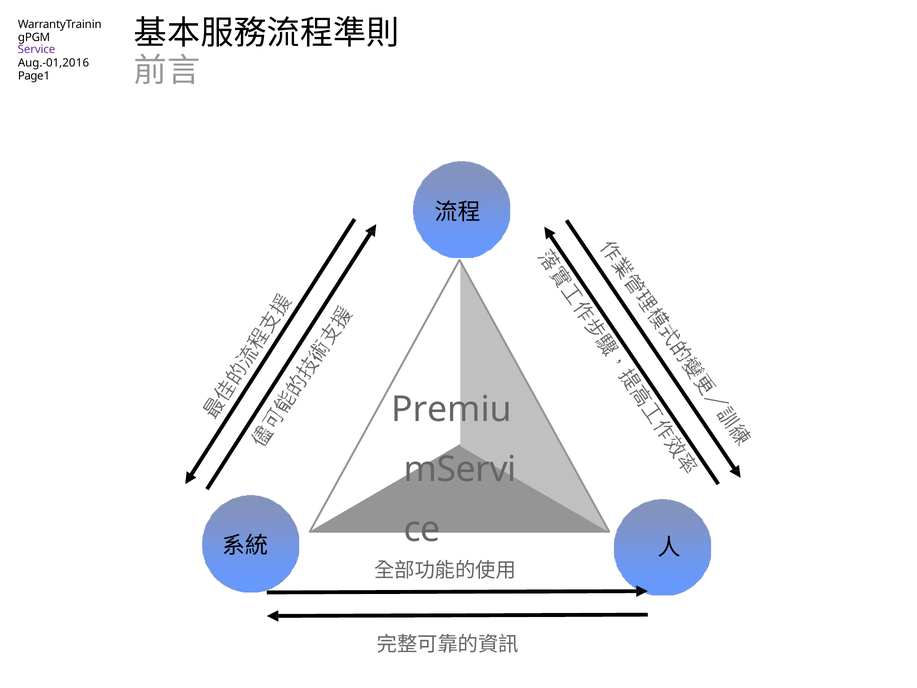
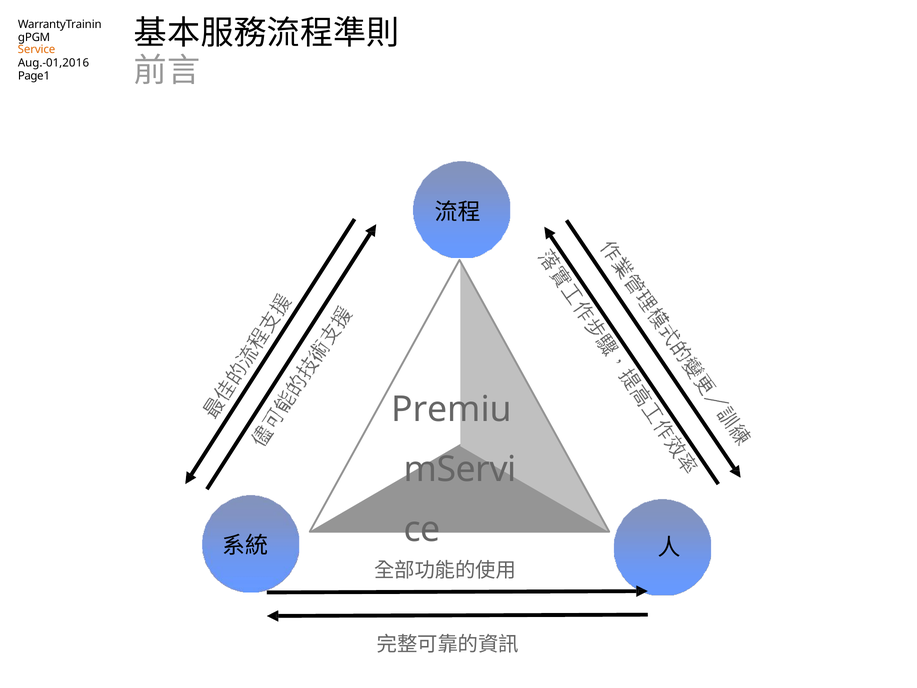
Service colour: purple -> orange
